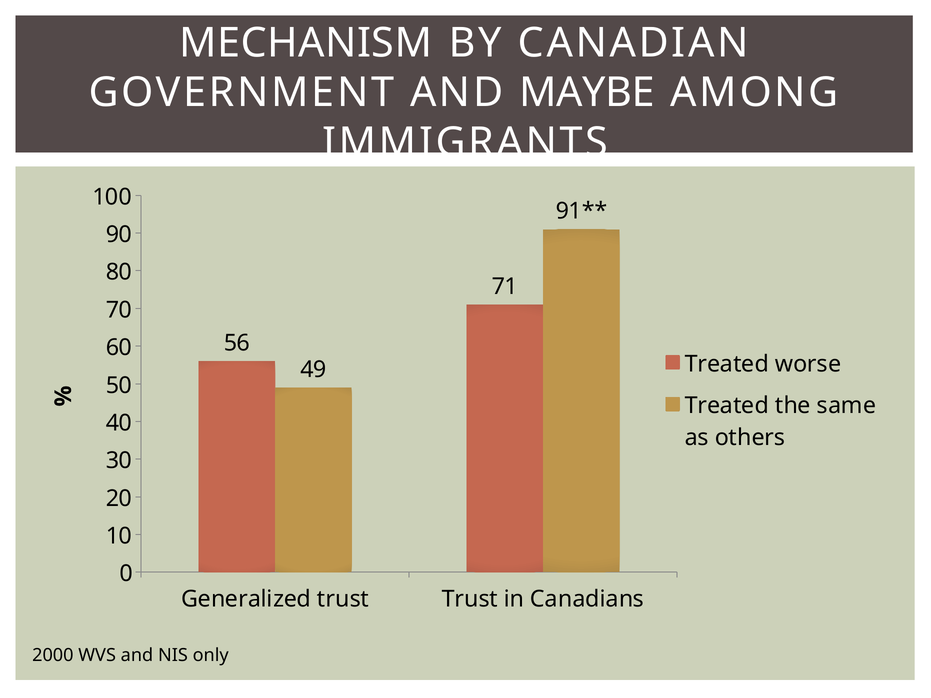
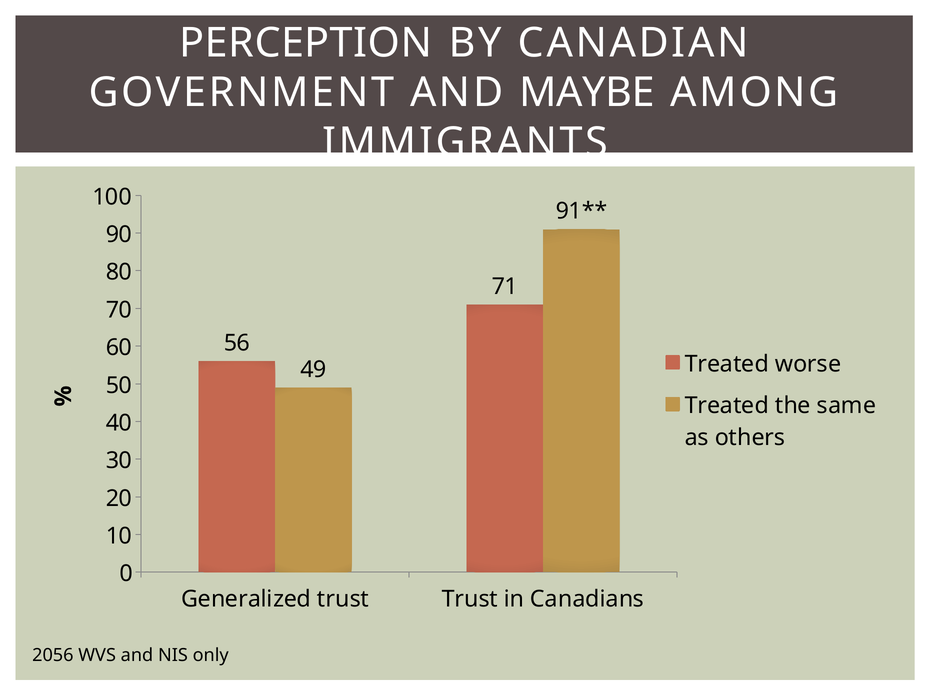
MECHANISM: MECHANISM -> PERCEPTION
2000: 2000 -> 2056
